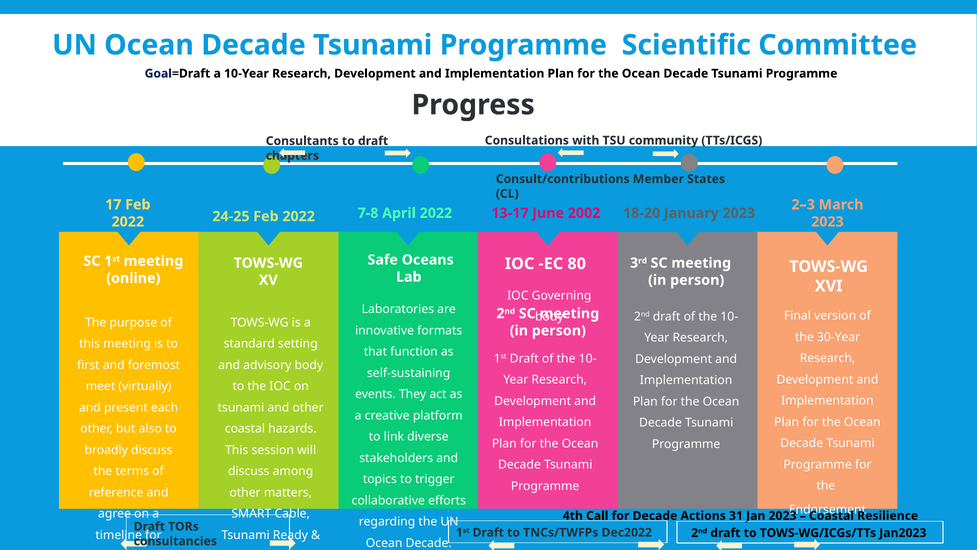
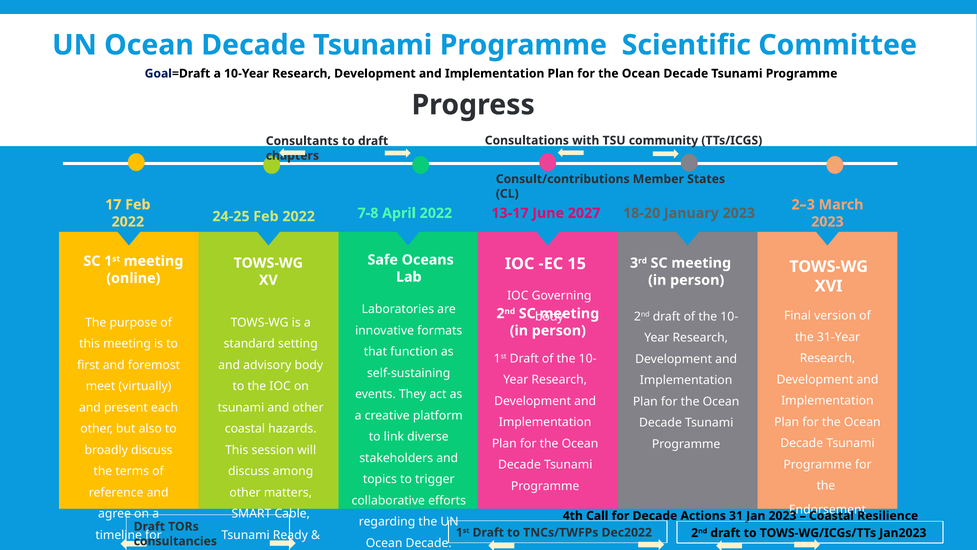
2002: 2002 -> 2027
80: 80 -> 15
30-Year: 30-Year -> 31-Year
